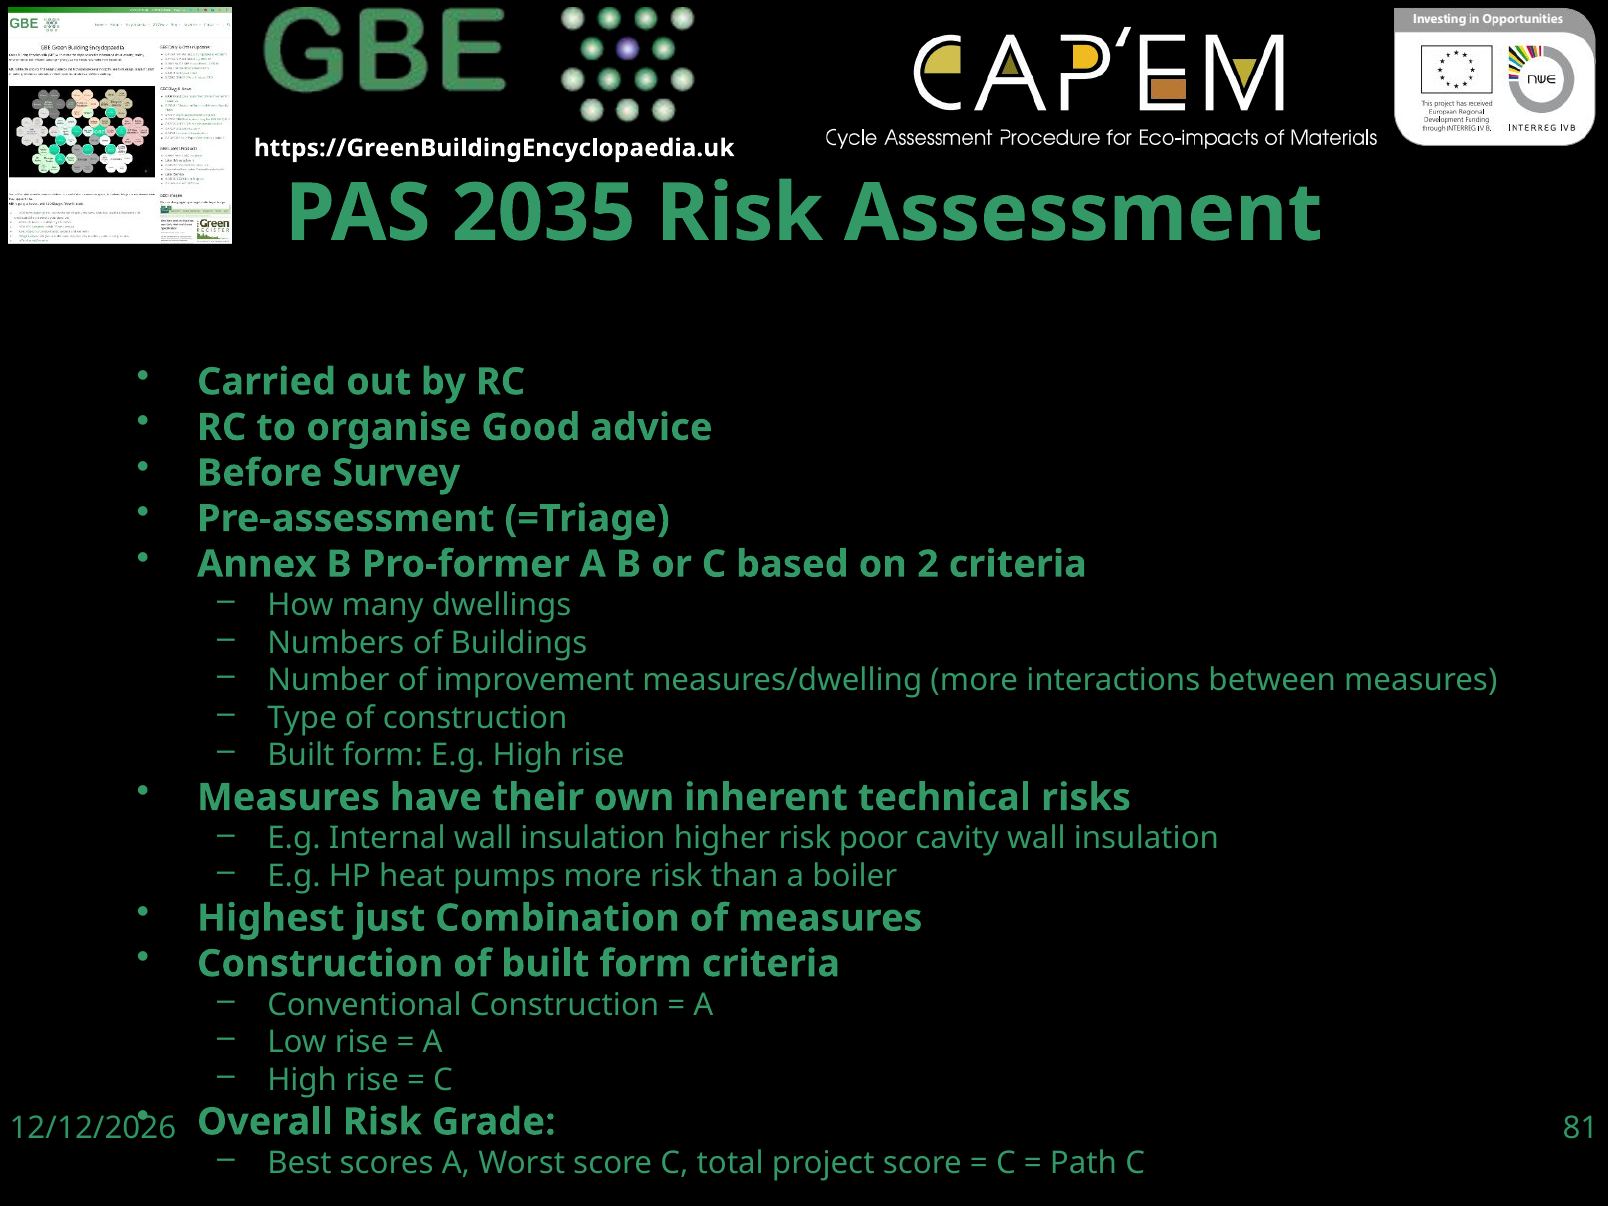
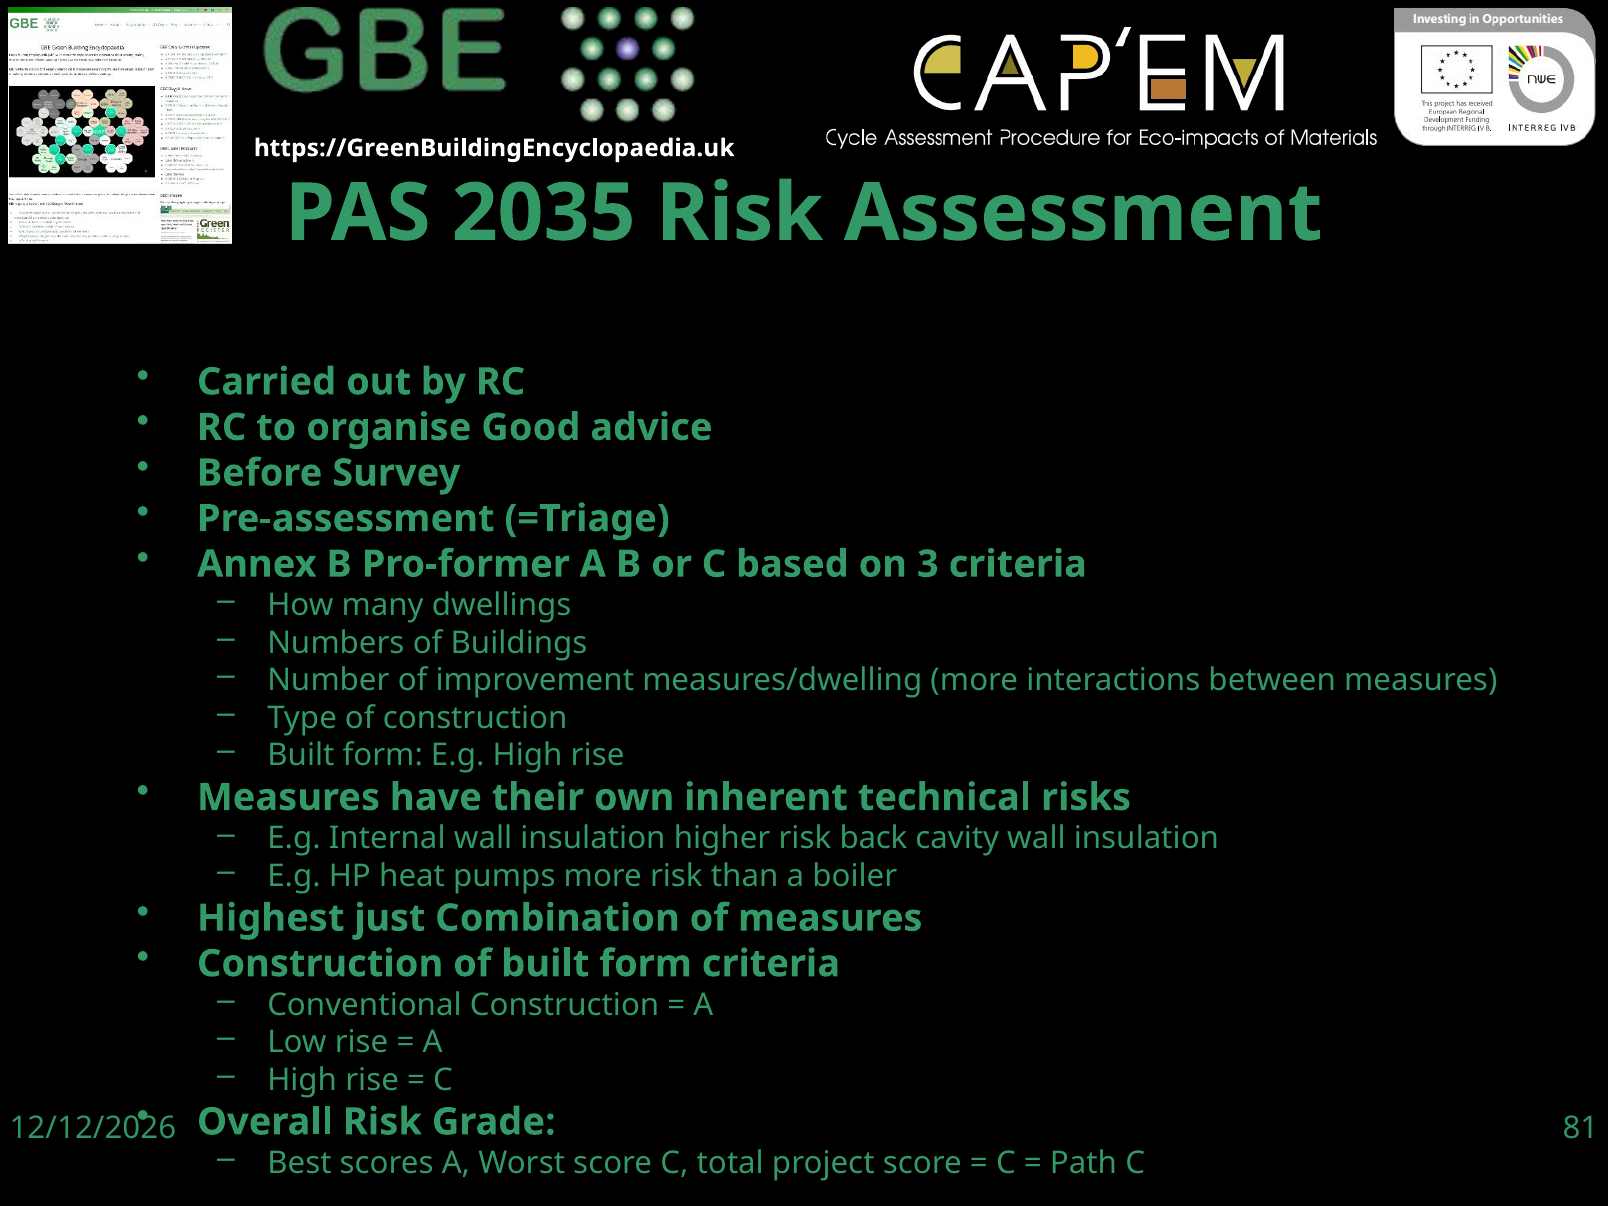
2: 2 -> 3
poor: poor -> back
